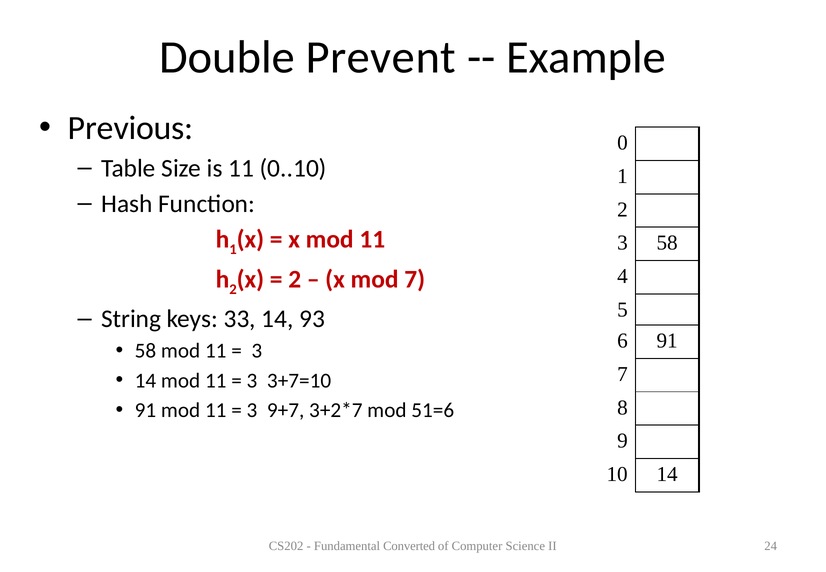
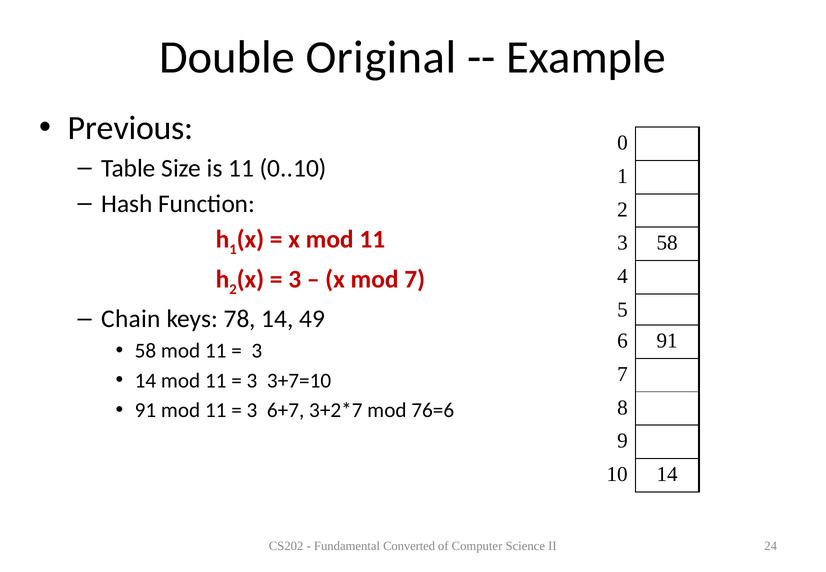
Prevent: Prevent -> Original
2 at (295, 279): 2 -> 3
String: String -> Chain
33: 33 -> 78
93: 93 -> 49
9+7: 9+7 -> 6+7
51=6: 51=6 -> 76=6
